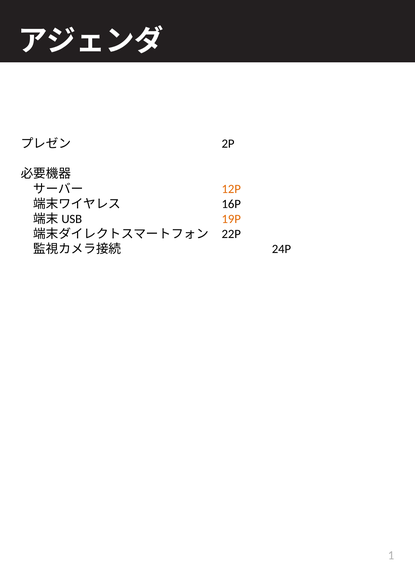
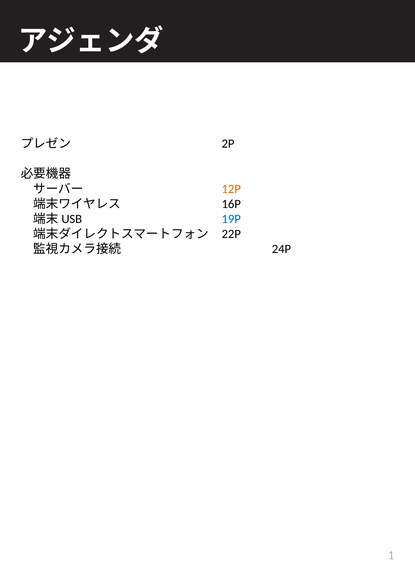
19P colour: orange -> blue
